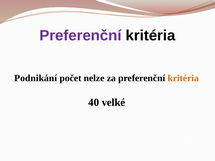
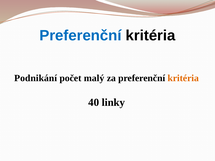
Preferenční at (80, 36) colour: purple -> blue
nelze: nelze -> malý
velké: velké -> linky
